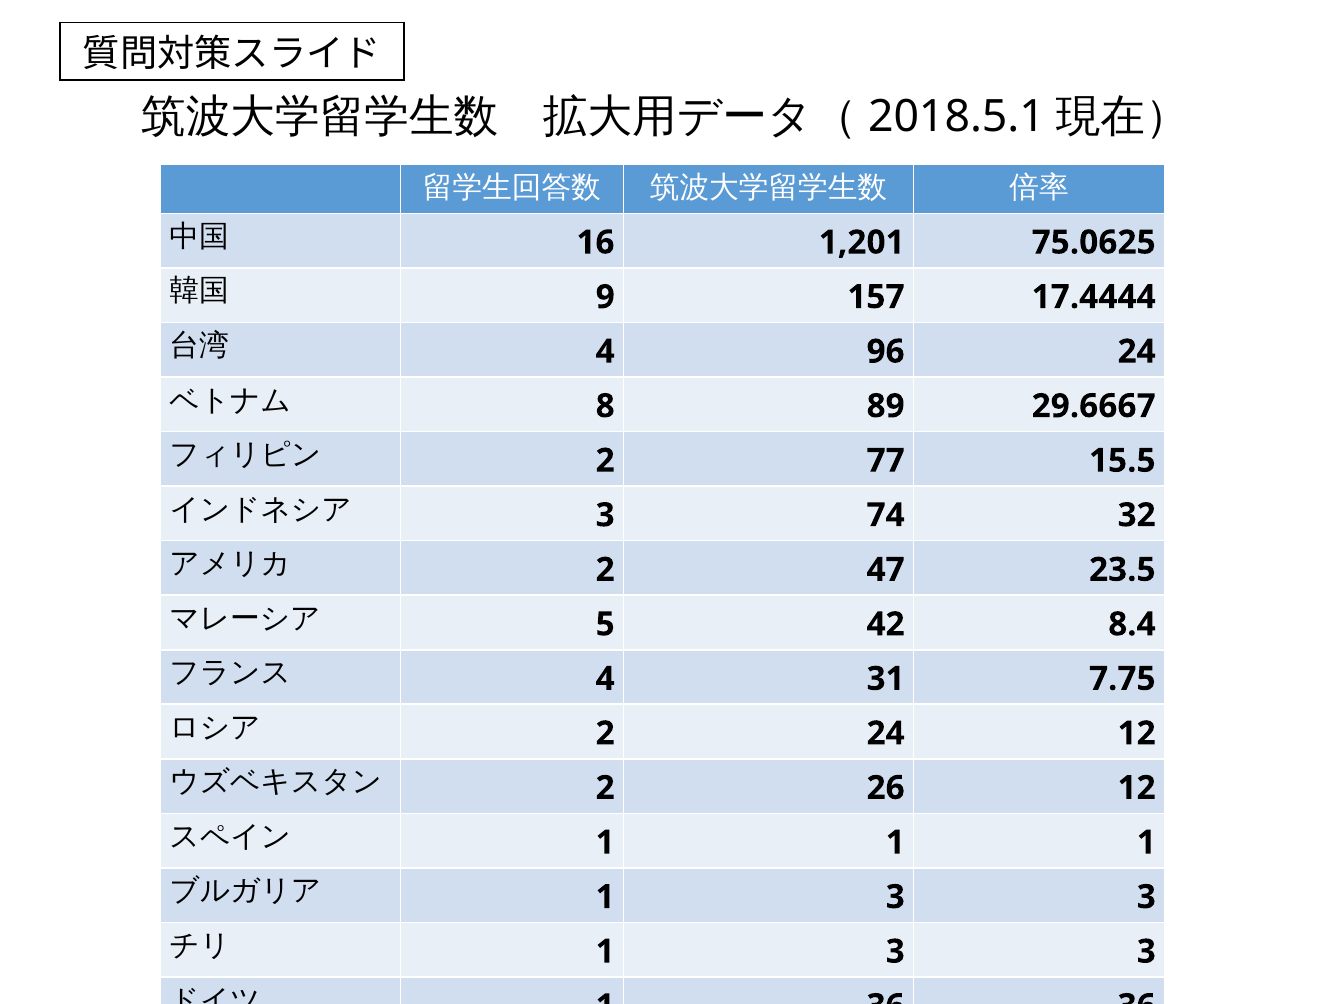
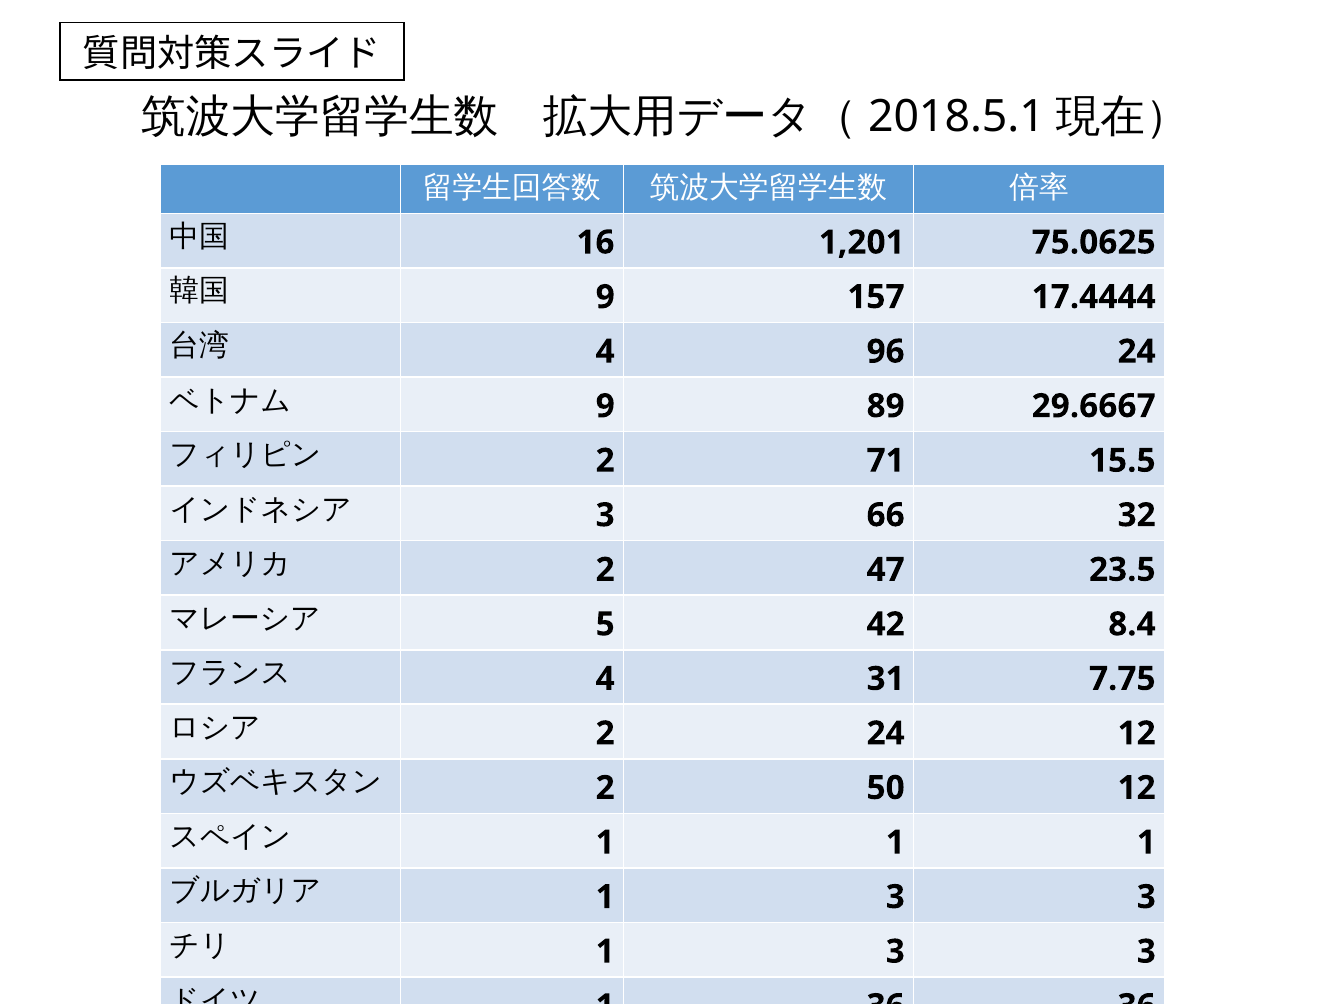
8 at (605, 406): 8 -> 9
77: 77 -> 71
74: 74 -> 66
26: 26 -> 50
